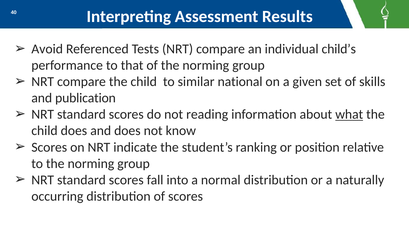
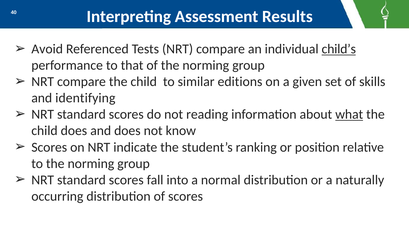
child’s underline: none -> present
national: national -> editions
publication: publication -> identifying
